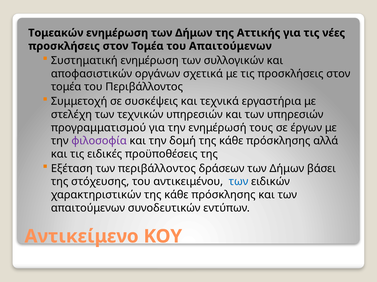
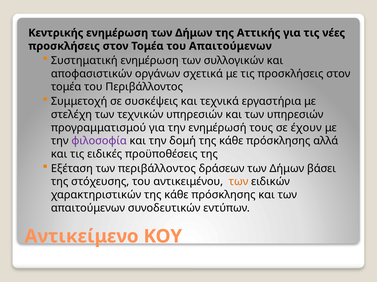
Τομεακών: Τομεακών -> Κεντρικής
έργων: έργων -> έχουν
των at (239, 182) colour: blue -> orange
